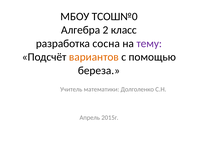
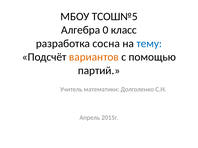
ТСОШ№0: ТСОШ№0 -> ТСОШ№5
2: 2 -> 0
тему colour: purple -> blue
береза: береза -> партий
